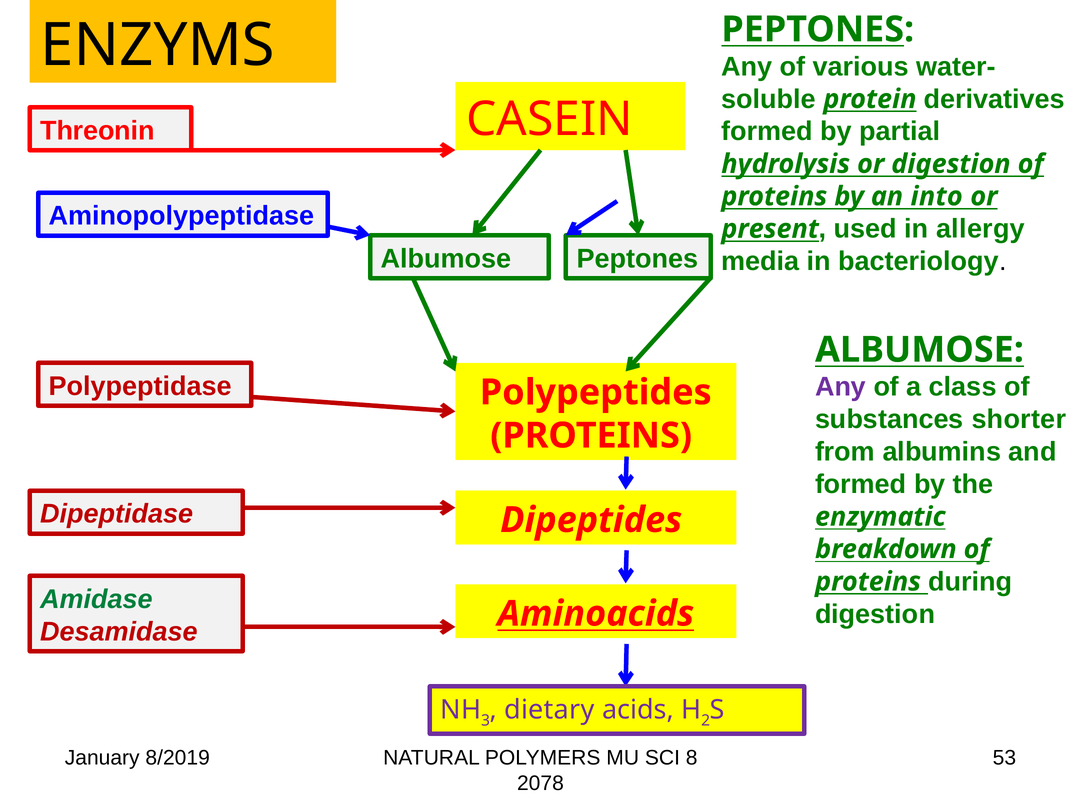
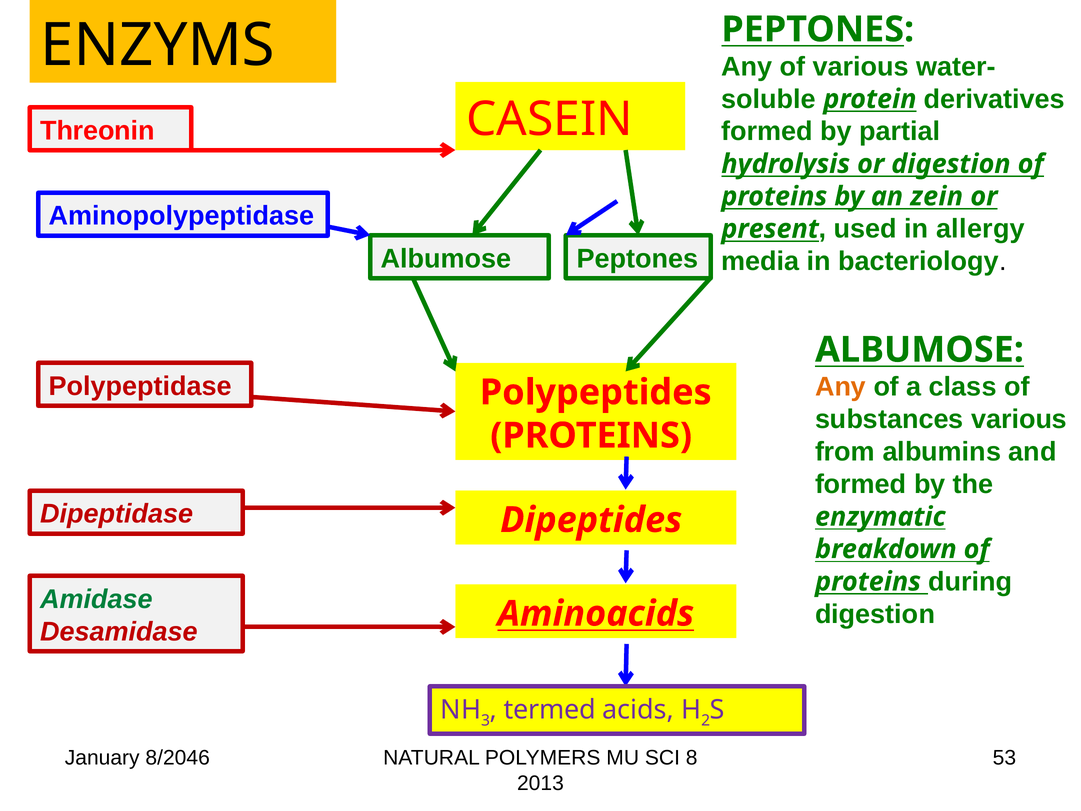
into: into -> zein
Any at (841, 387) colour: purple -> orange
substances shorter: shorter -> various
dietary: dietary -> termed
8/2019: 8/2019 -> 8/2046
2078: 2078 -> 2013
